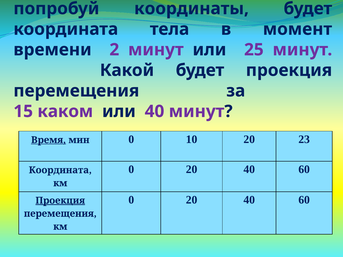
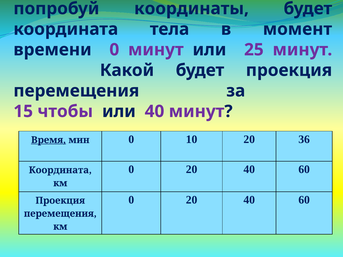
времени 2: 2 -> 0
каком: каком -> чтобы
23: 23 -> 36
Проекция at (60, 201) underline: present -> none
